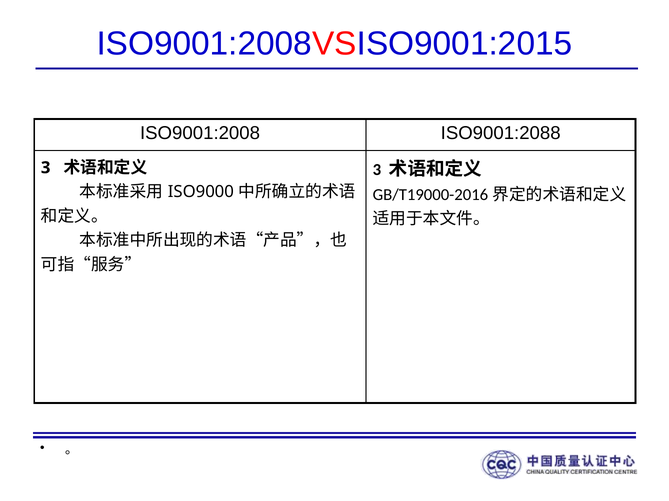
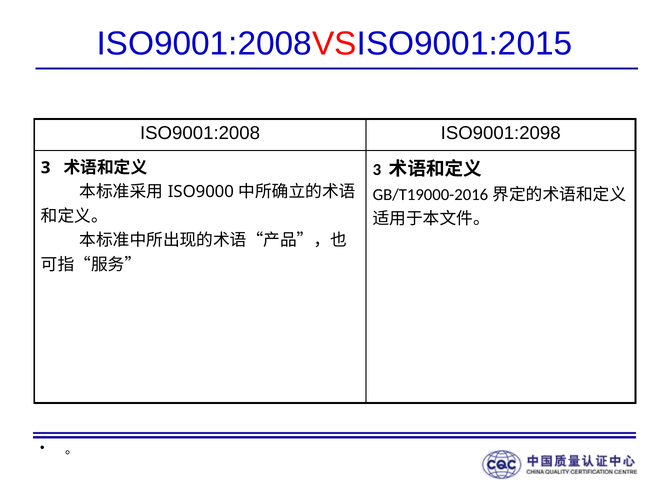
ISO9001:2088: ISO9001:2088 -> ISO9001:2098
